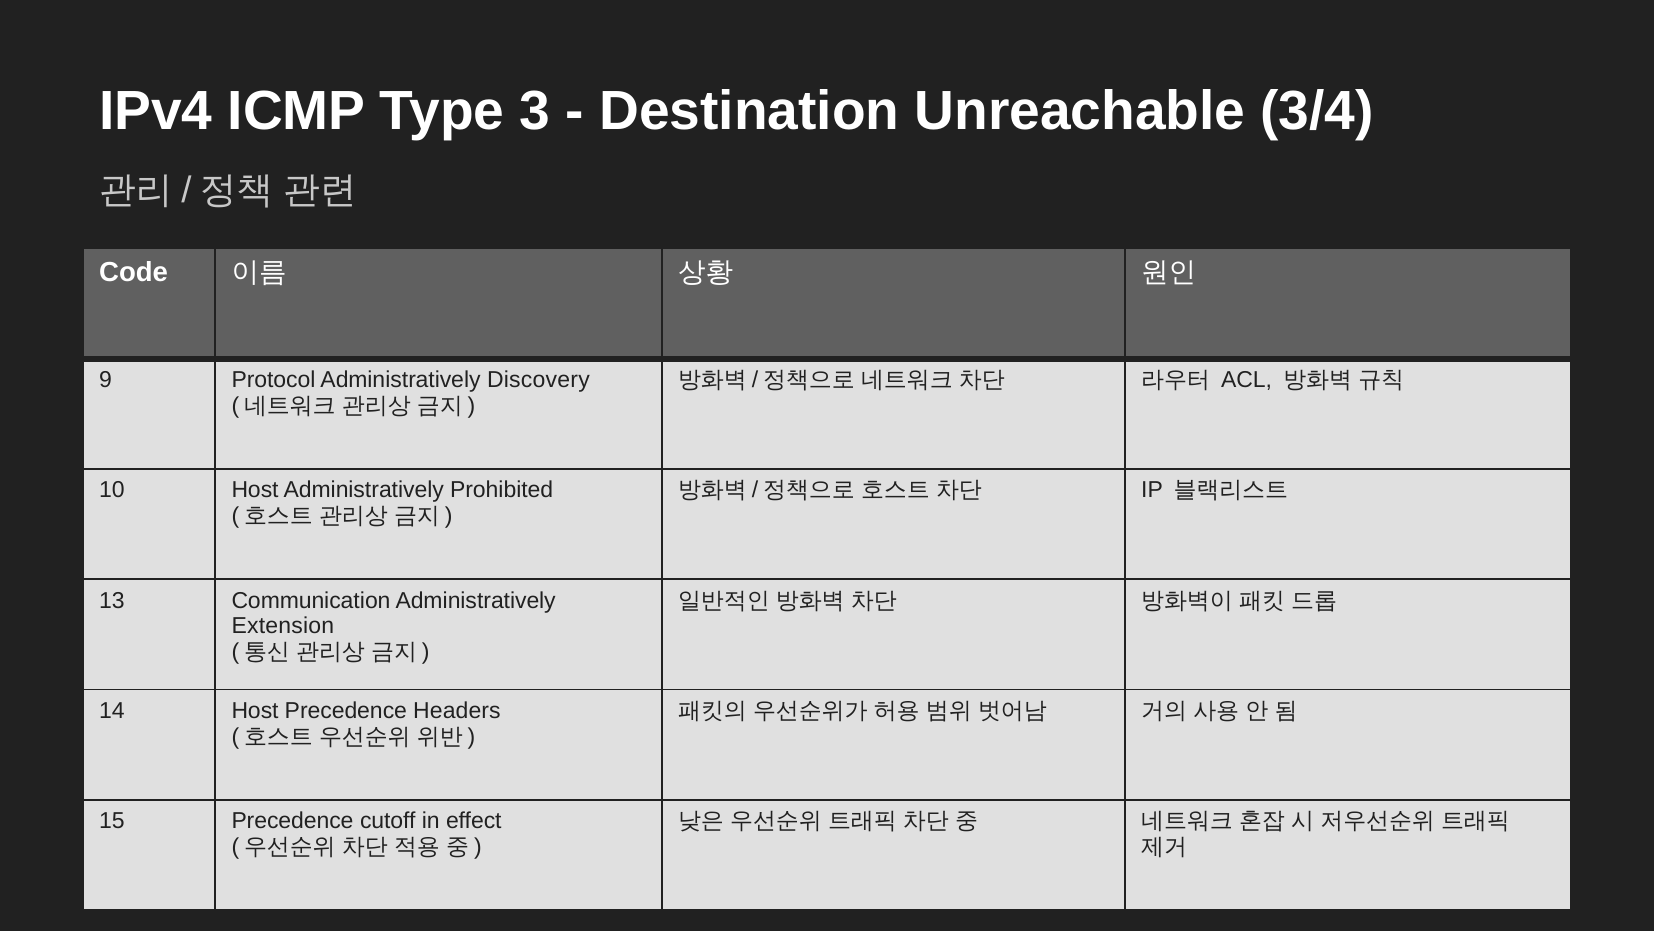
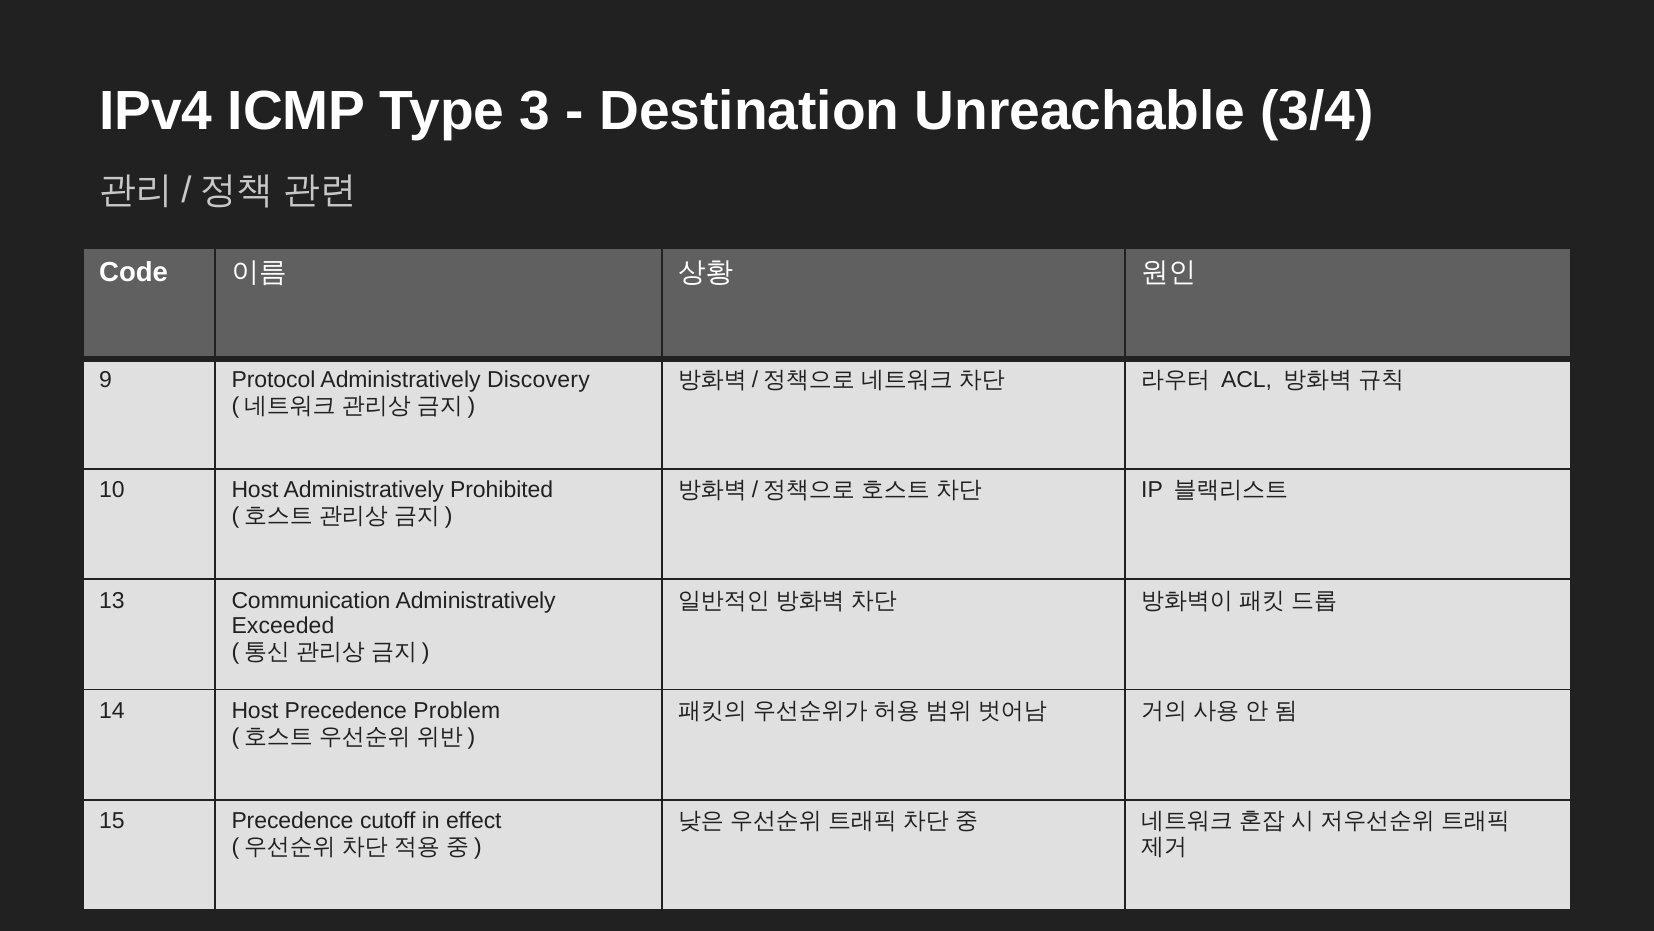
Extension: Extension -> Exceeded
Headers: Headers -> Problem
